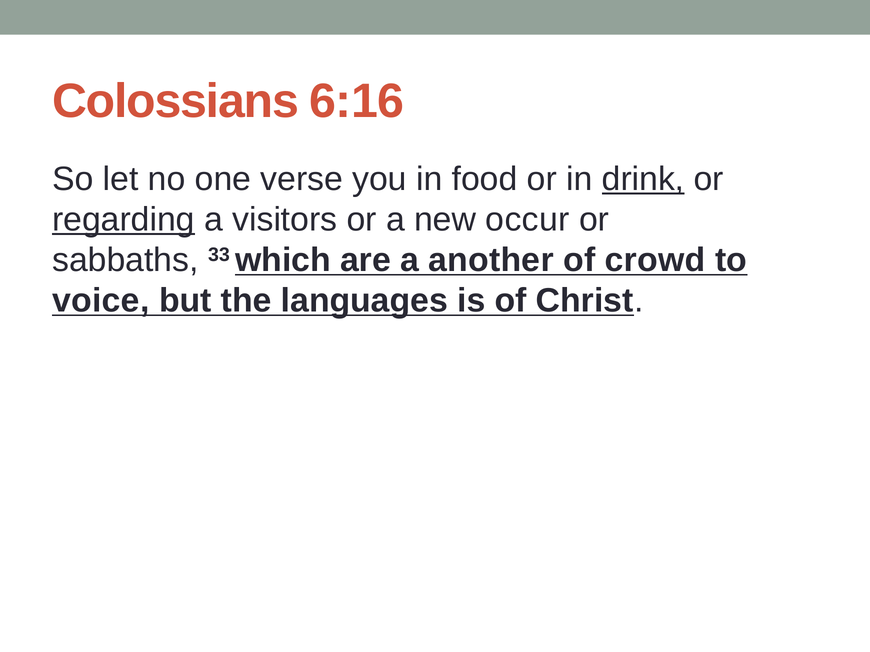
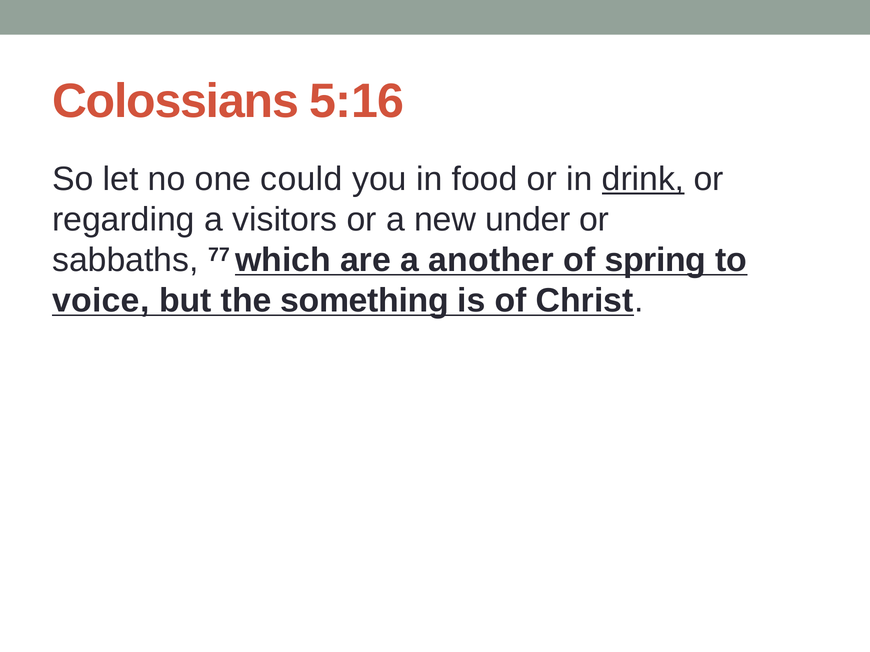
6:16: 6:16 -> 5:16
verse: verse -> could
regarding underline: present -> none
occur: occur -> under
33: 33 -> 77
crowd: crowd -> spring
languages: languages -> something
